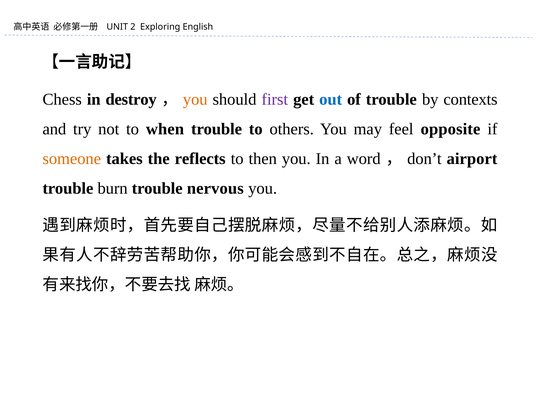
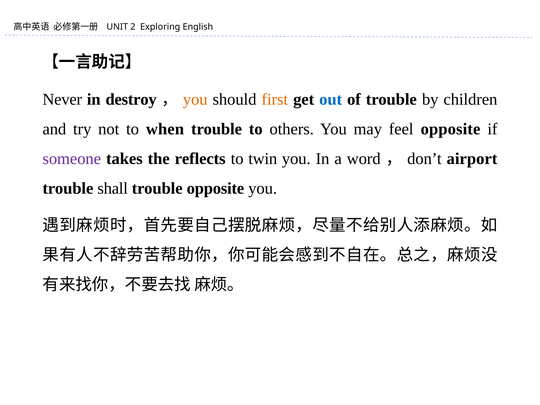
Chess: Chess -> Never
first colour: purple -> orange
contexts: contexts -> children
someone colour: orange -> purple
then: then -> twin
burn: burn -> shall
trouble nervous: nervous -> opposite
